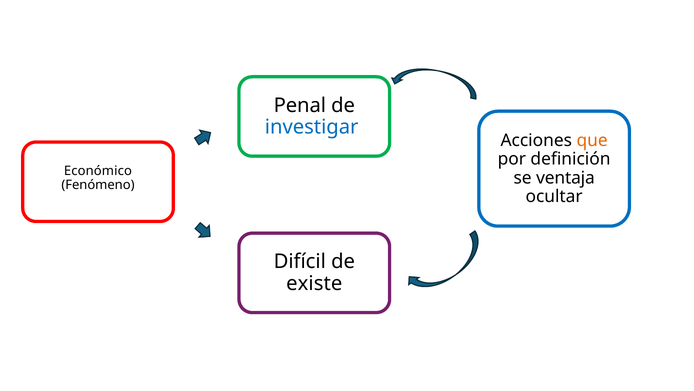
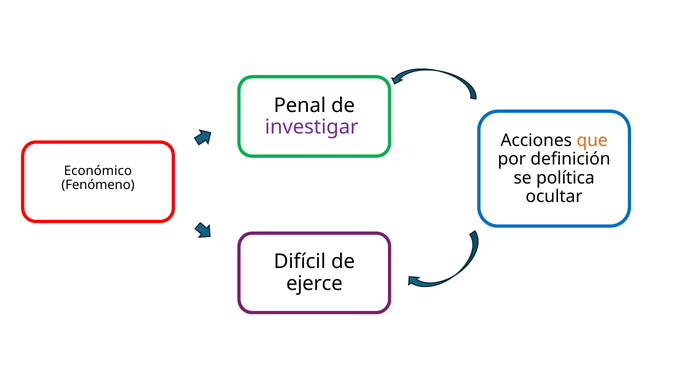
investigar colour: blue -> purple
ventaja: ventaja -> política
existe: existe -> ejerce
